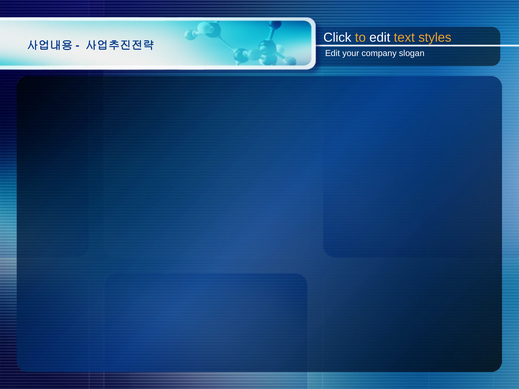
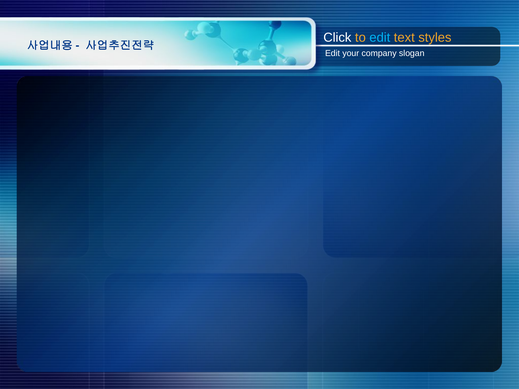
edit at (380, 38) colour: white -> light blue
